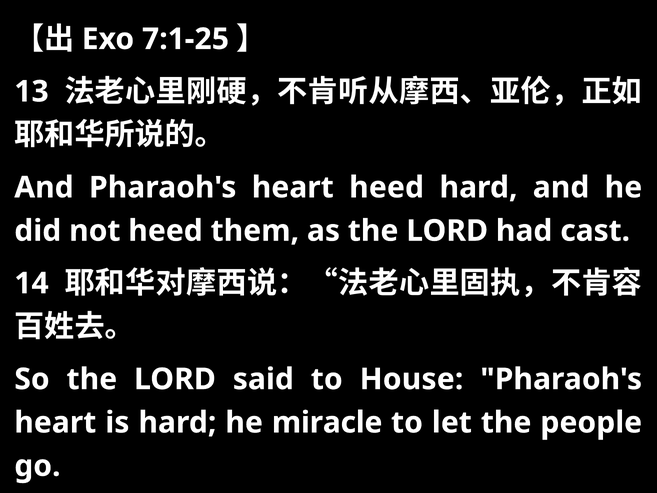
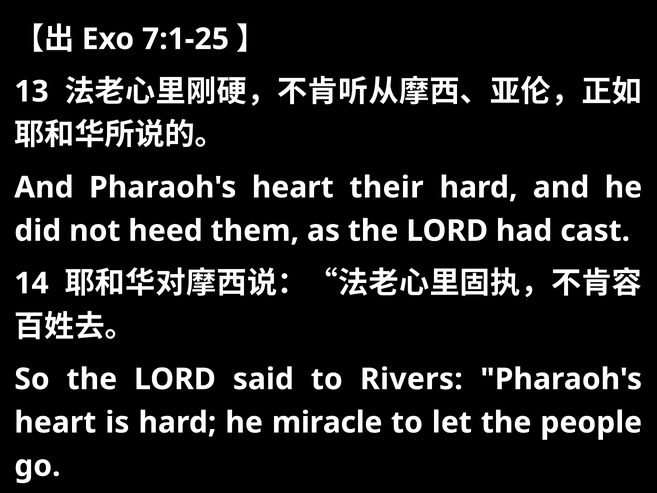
heart heed: heed -> their
House: House -> Rivers
